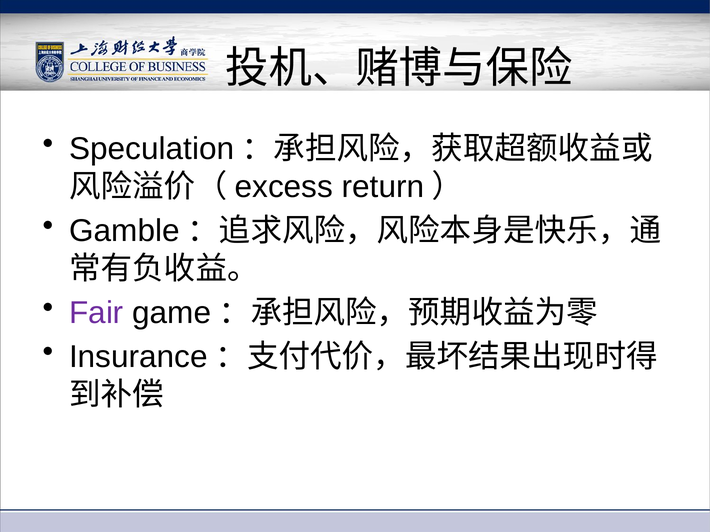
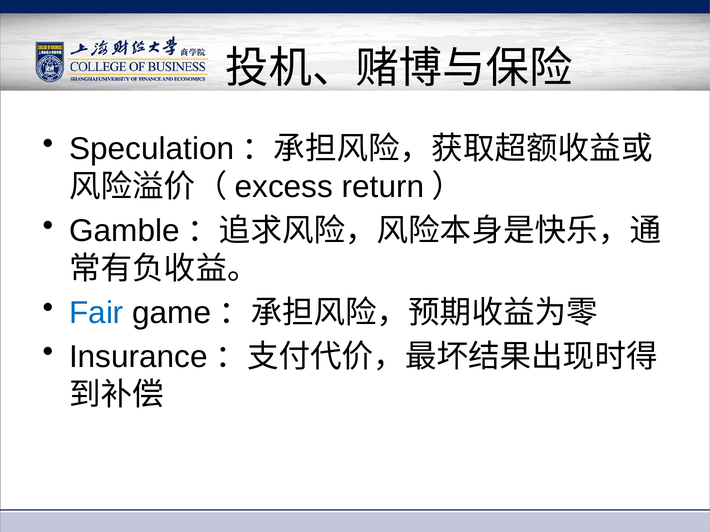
Fair colour: purple -> blue
